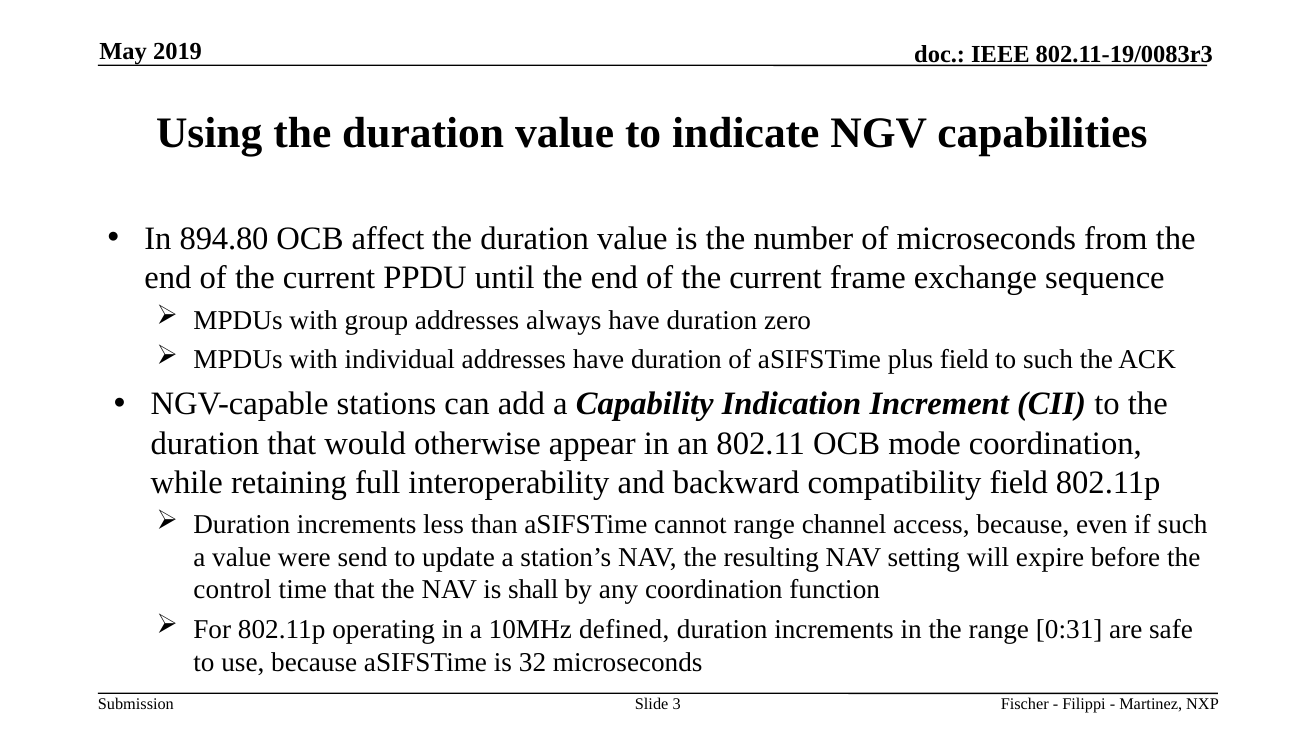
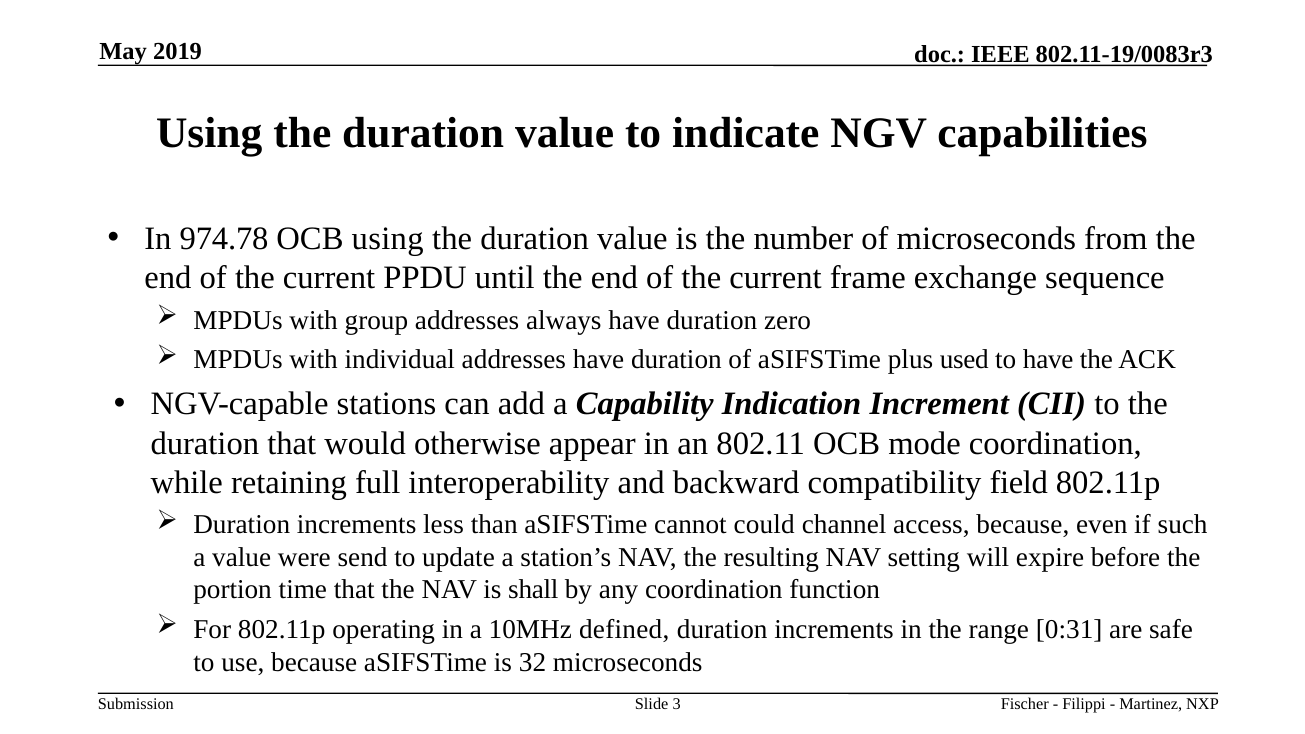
894.80: 894.80 -> 974.78
OCB affect: affect -> using
plus field: field -> used
to such: such -> have
cannot range: range -> could
control: control -> portion
